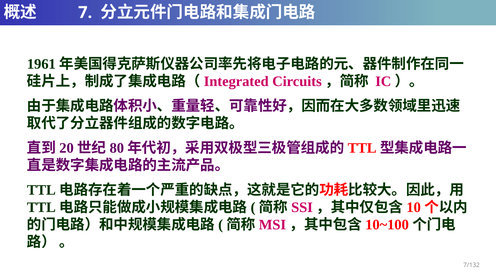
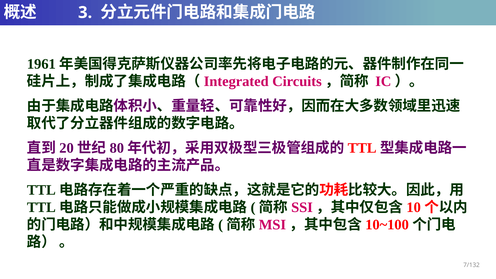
7: 7 -> 3
